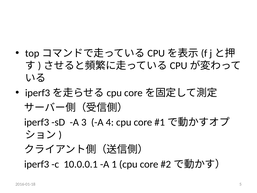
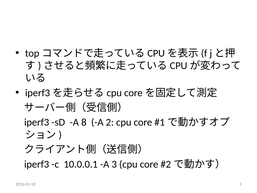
3: 3 -> 8
4: 4 -> 2
1: 1 -> 3
